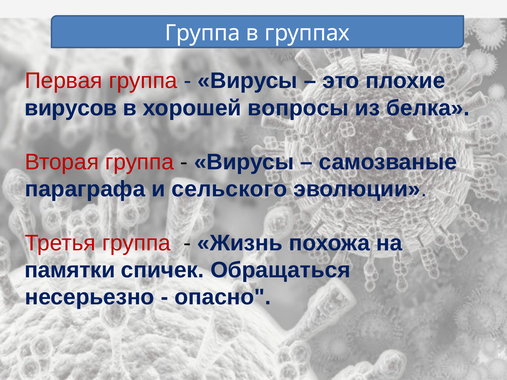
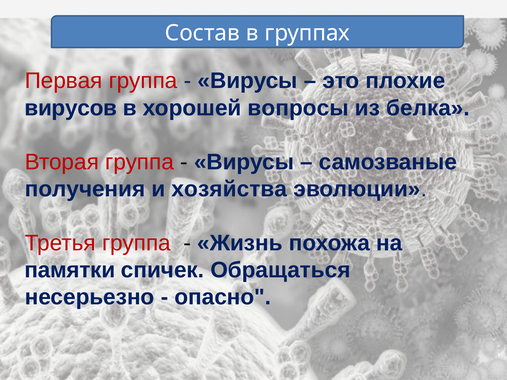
Группа at (203, 33): Группа -> Состав
параграфа: параграфа -> получения
сельского: сельского -> хозяйства
